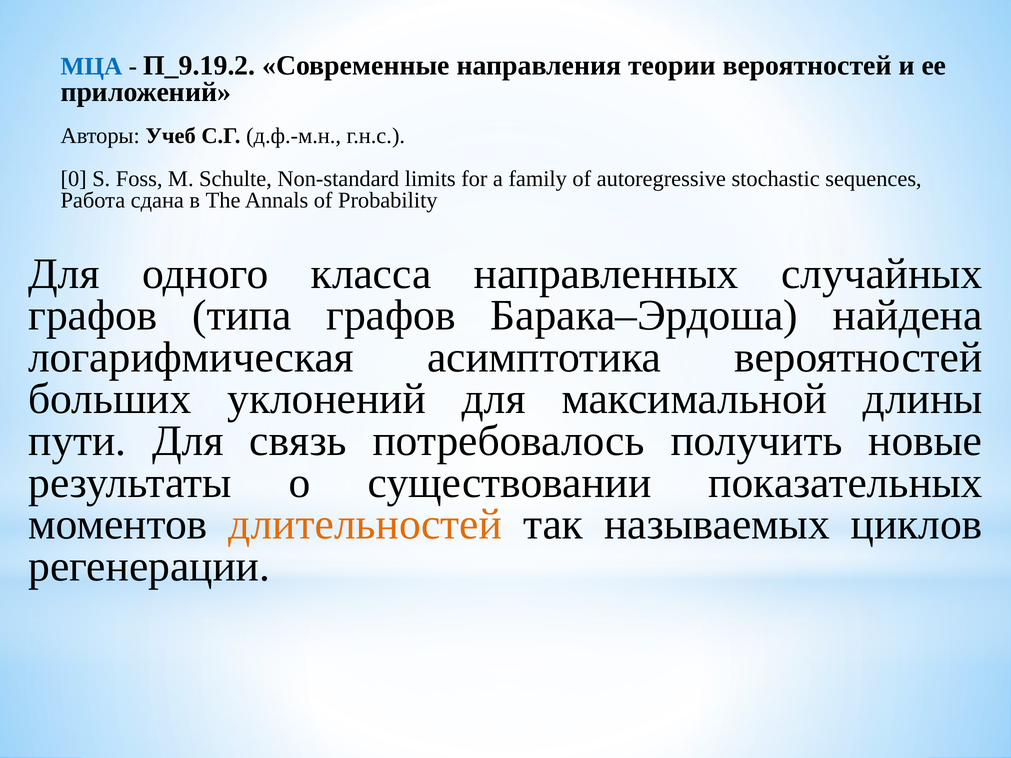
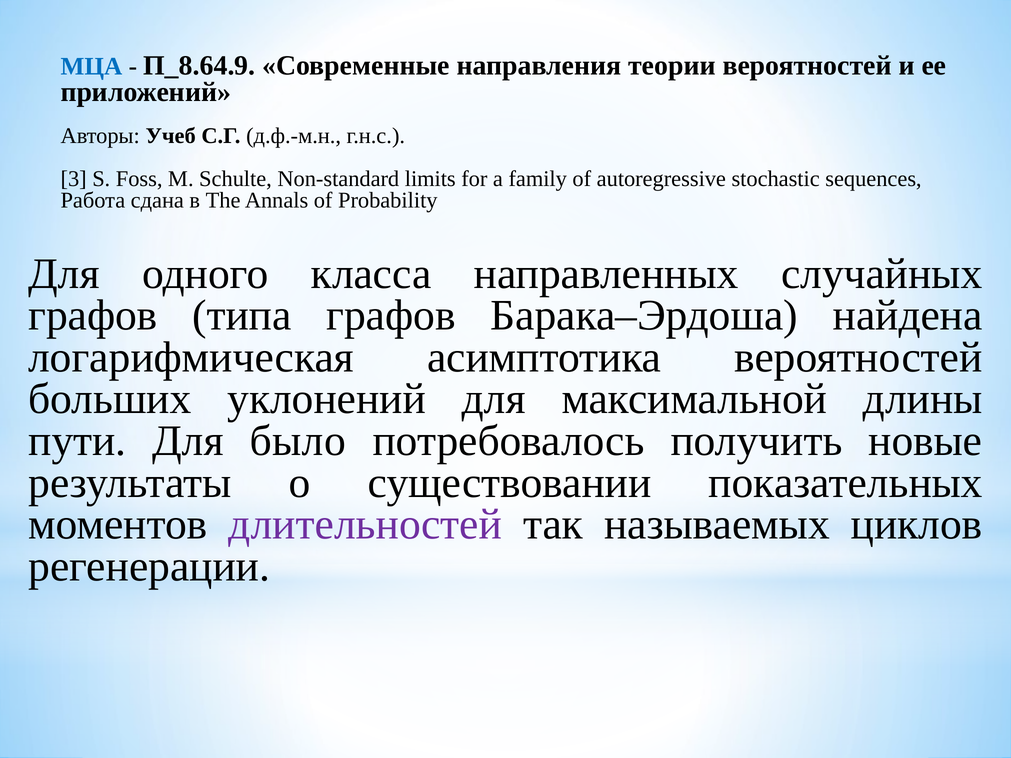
П_9.19.2: П_9.19.2 -> П_8.64.9
0: 0 -> 3
связь: связь -> было
длительностей colour: orange -> purple
